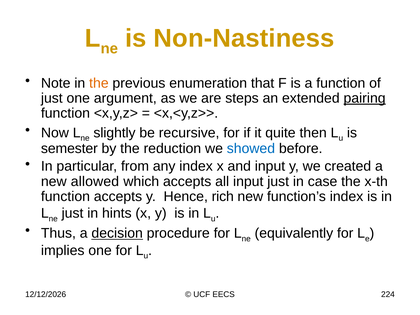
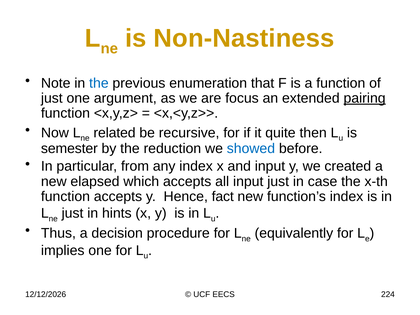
the at (99, 83) colour: orange -> blue
steps: steps -> focus
slightly: slightly -> related
allowed: allowed -> elapsed
rich: rich -> fact
decision underline: present -> none
